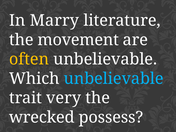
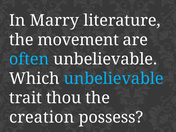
often colour: yellow -> light blue
very: very -> thou
wrecked: wrecked -> creation
